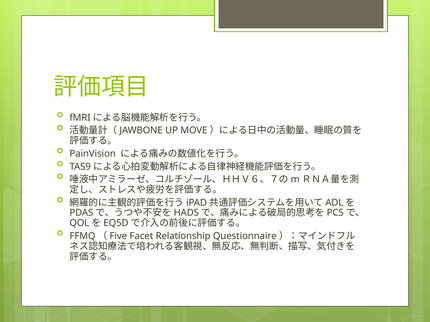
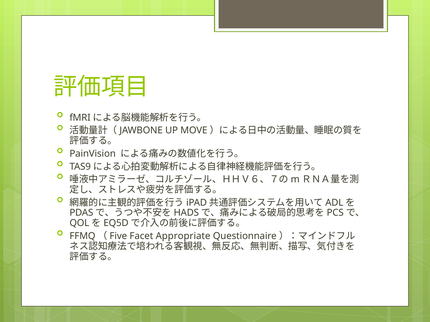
Relationship: Relationship -> Appropriate
